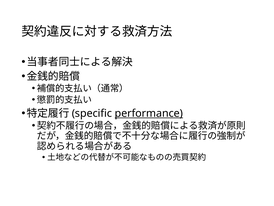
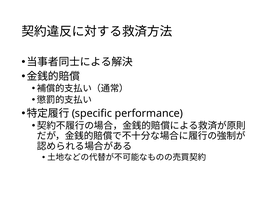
performance underline: present -> none
